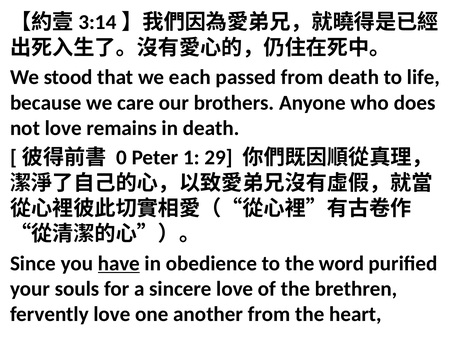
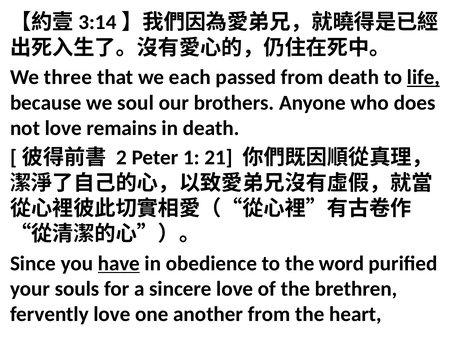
stood: stood -> three
life underline: none -> present
care: care -> soul
0: 0 -> 2
29: 29 -> 21
